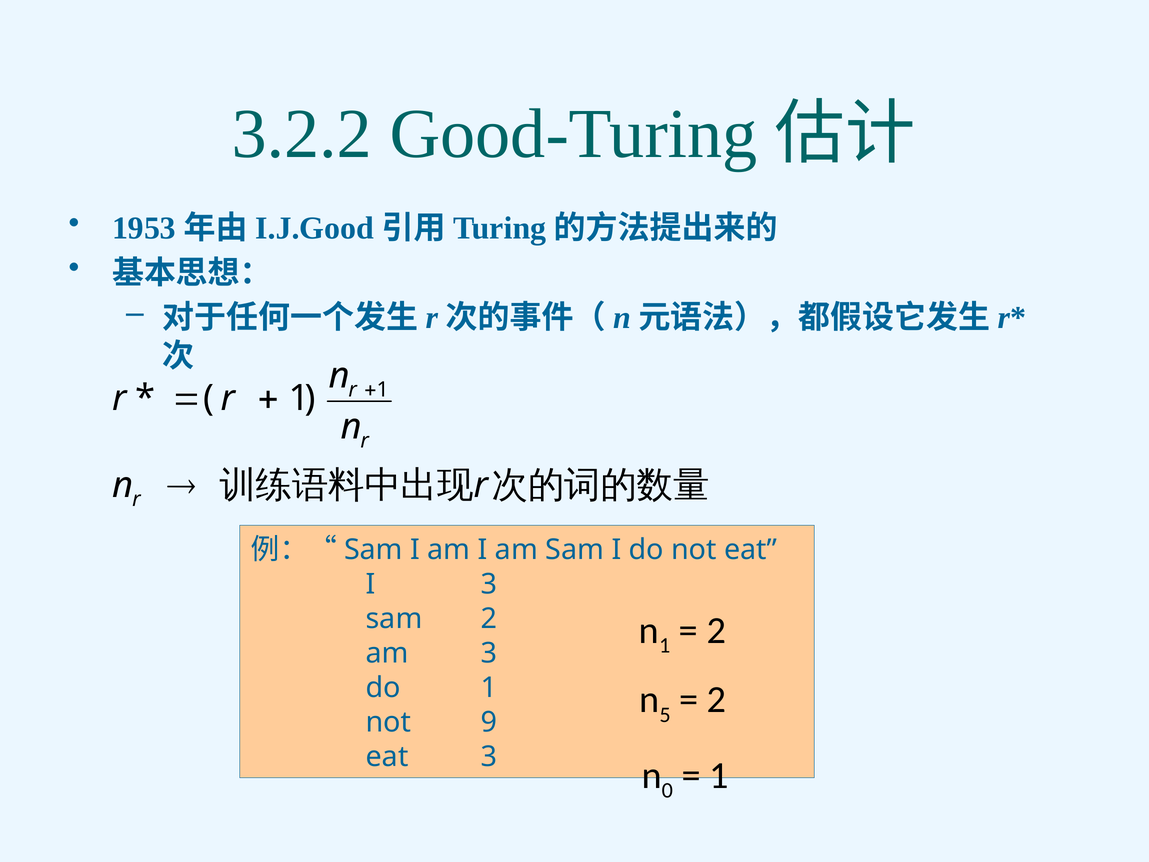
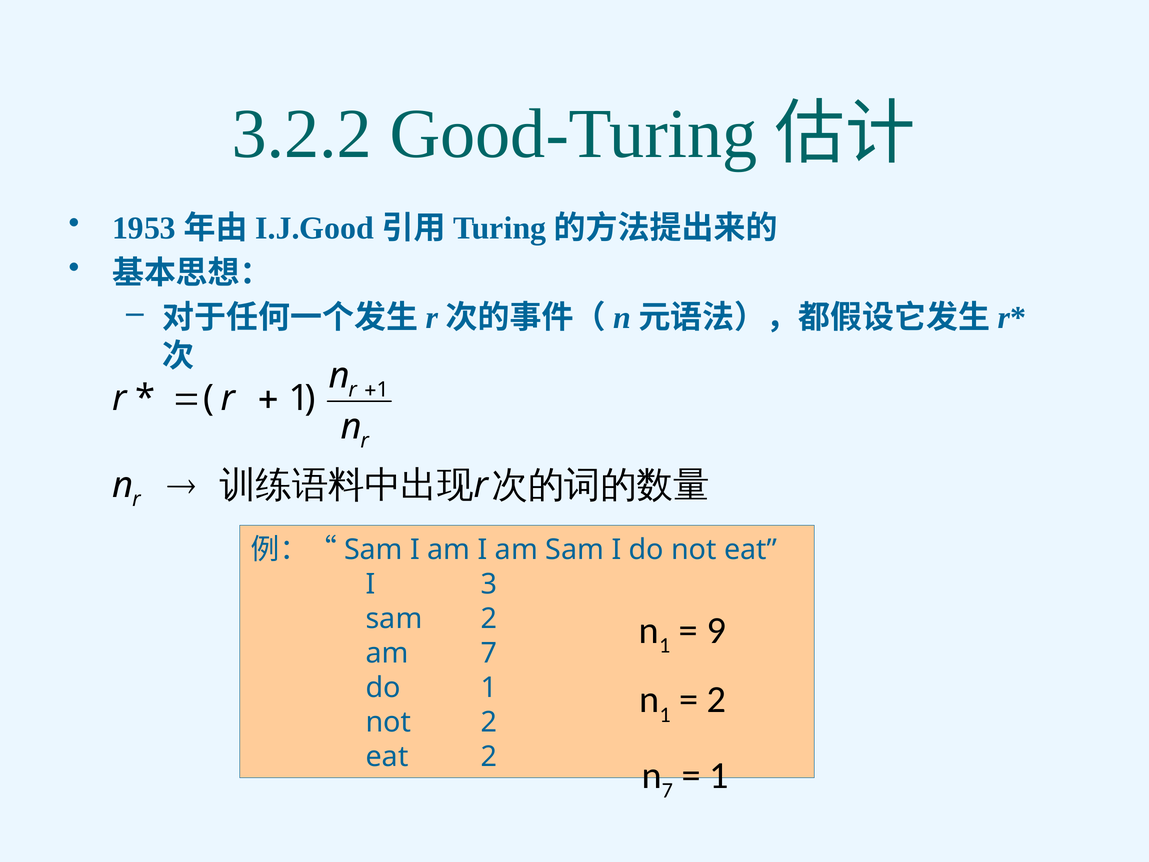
2 at (716, 630): 2 -> 9
am 3: 3 -> 7
5 at (665, 715): 5 -> 1
not 9: 9 -> 2
eat 3: 3 -> 2
0 at (667, 790): 0 -> 7
